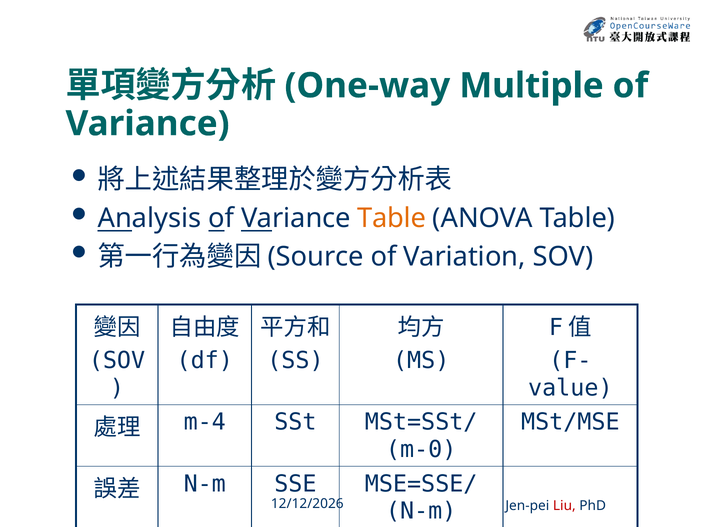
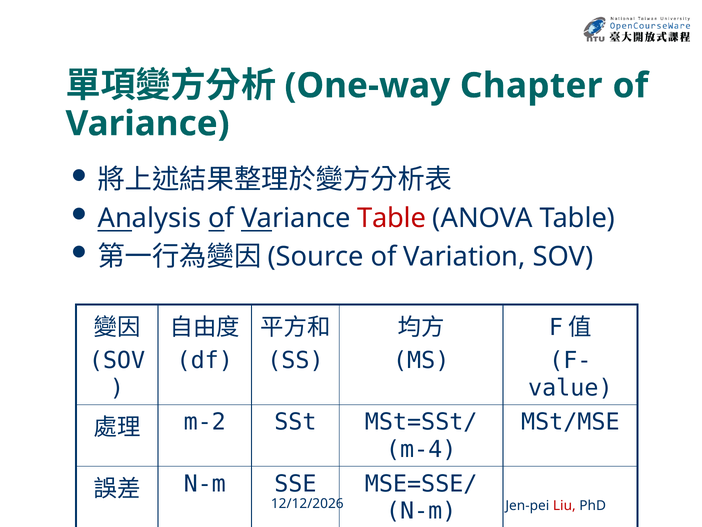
Multiple: Multiple -> Chapter
Table at (392, 218) colour: orange -> red
m-4: m-4 -> m-2
m-0: m-0 -> m-4
